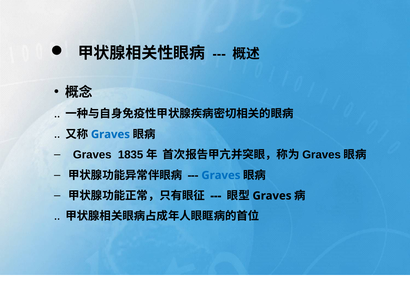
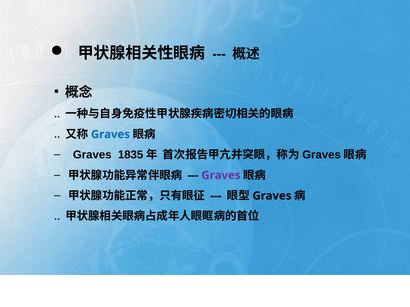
Graves at (221, 176) colour: blue -> purple
